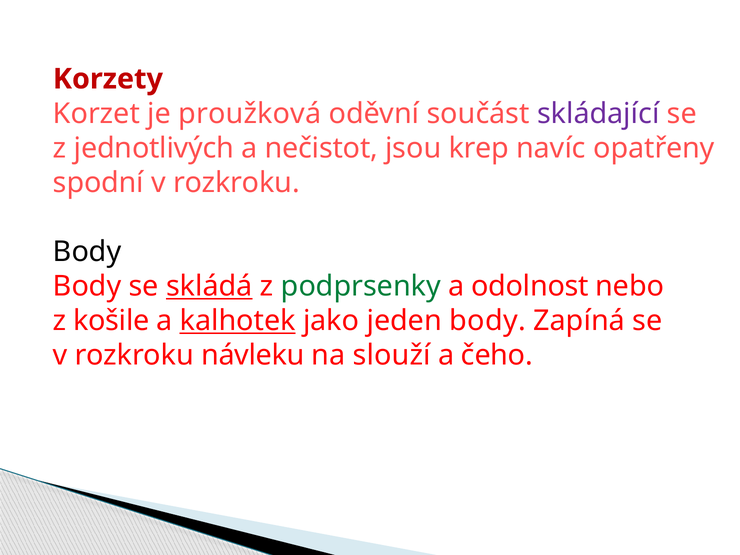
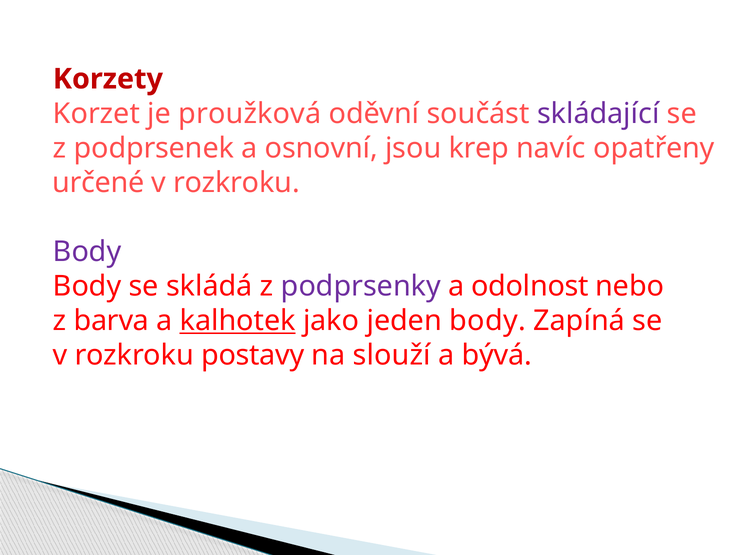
jednotlivých: jednotlivých -> podprsenek
nečistot: nečistot -> osnovní
spodní: spodní -> určené
Body at (87, 252) colour: black -> purple
skládá underline: present -> none
podprsenky colour: green -> purple
košile: košile -> barva
návleku: návleku -> postavy
čeho: čeho -> bývá
